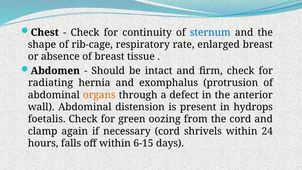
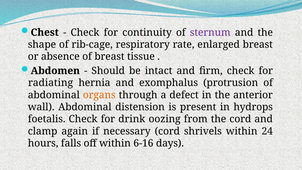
sternum colour: blue -> purple
green: green -> drink
6-15: 6-15 -> 6-16
